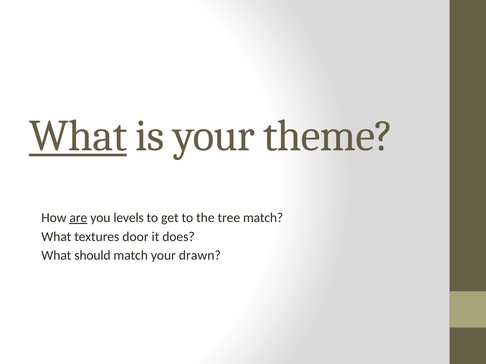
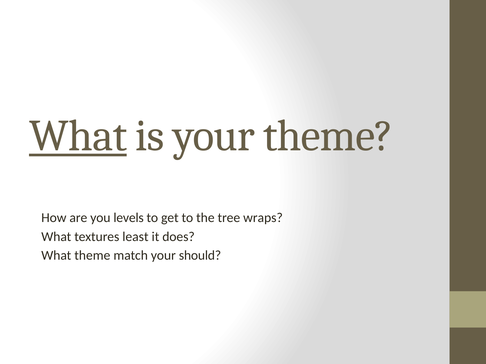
are underline: present -> none
tree match: match -> wraps
door: door -> least
What should: should -> theme
drawn: drawn -> should
